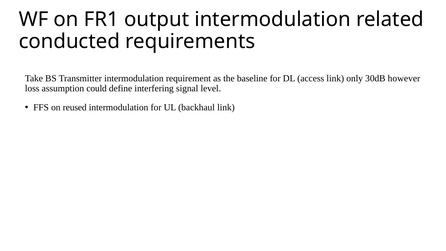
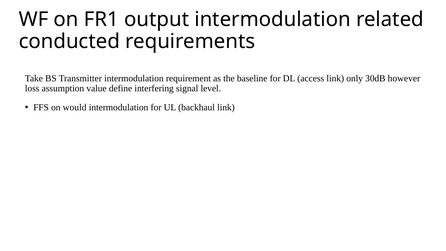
could: could -> value
reused: reused -> would
